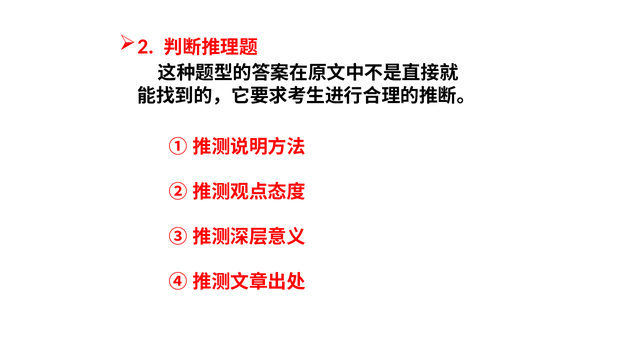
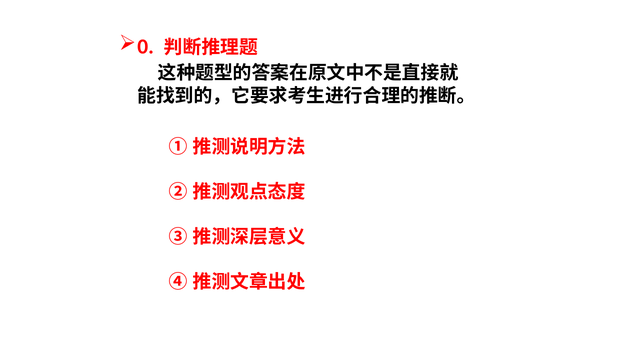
2: 2 -> 0
